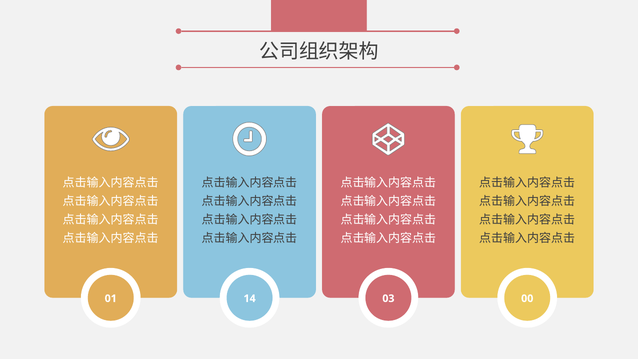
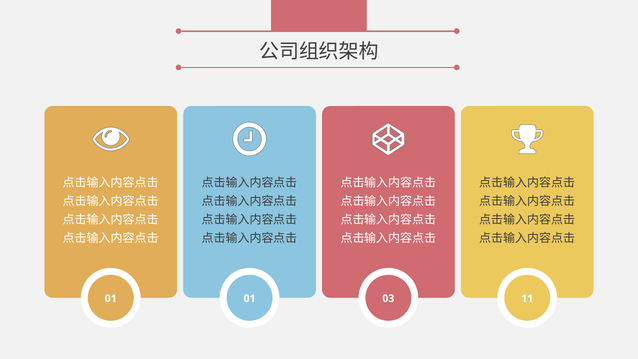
01 14: 14 -> 01
00: 00 -> 11
